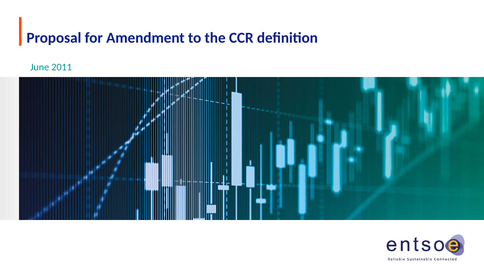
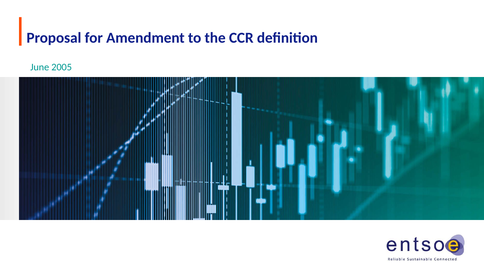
2011: 2011 -> 2005
